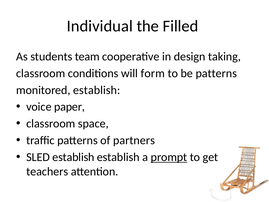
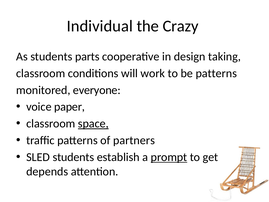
Filled: Filled -> Crazy
team: team -> parts
form: form -> work
monitored establish: establish -> everyone
space underline: none -> present
SLED establish: establish -> students
teachers: teachers -> depends
